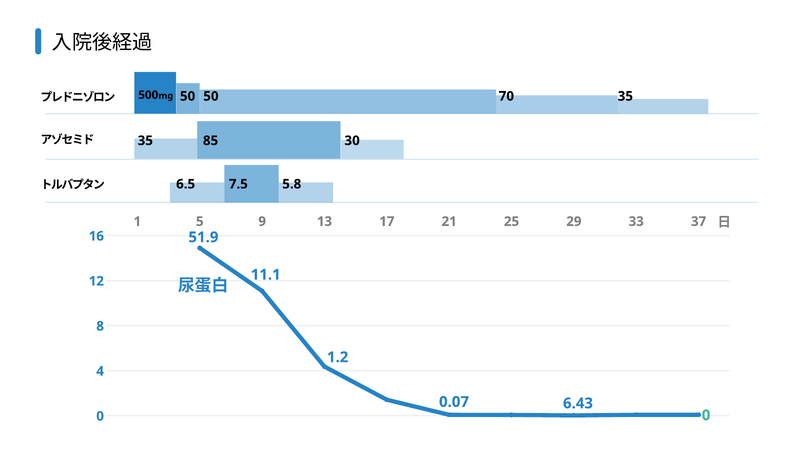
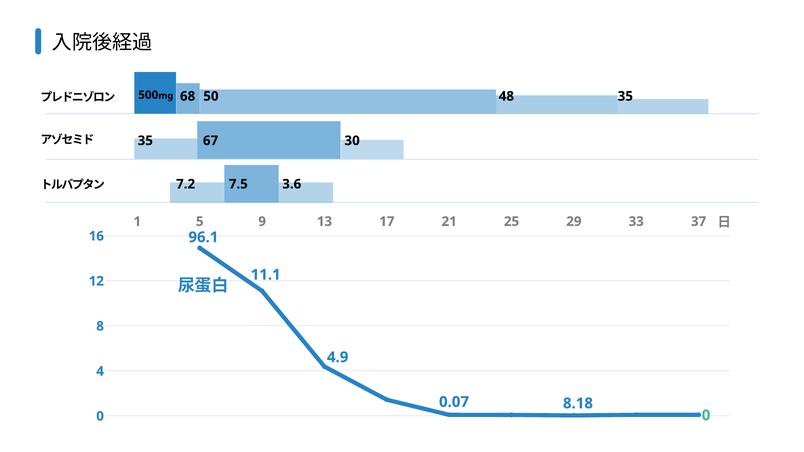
500mg 50: 50 -> 68
70: 70 -> 48
85: 85 -> 67
6.5: 6.5 -> 7.2
5.8: 5.8 -> 3.6
51.9: 51.9 -> 96.1
1.2: 1.2 -> 4.9
6.43: 6.43 -> 8.18
